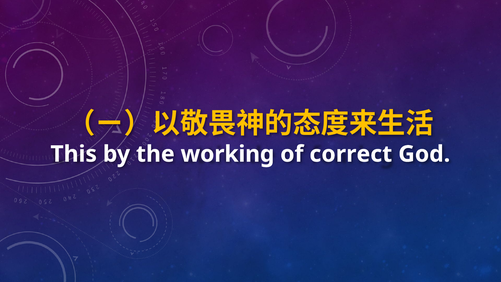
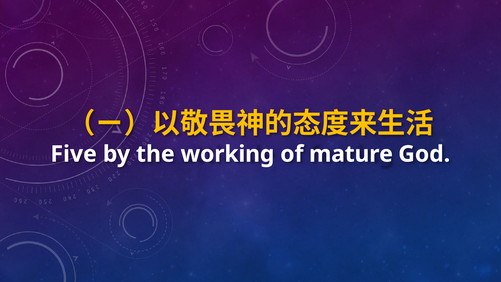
This: This -> Five
correct: correct -> mature
